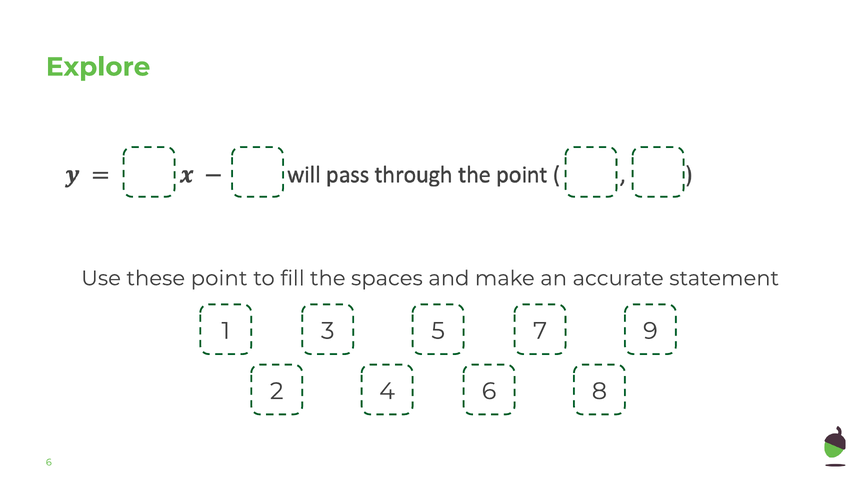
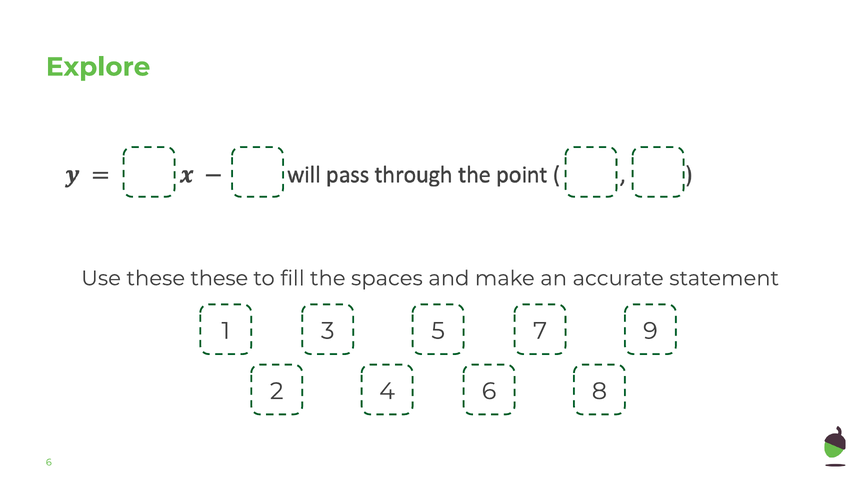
these point: point -> these
